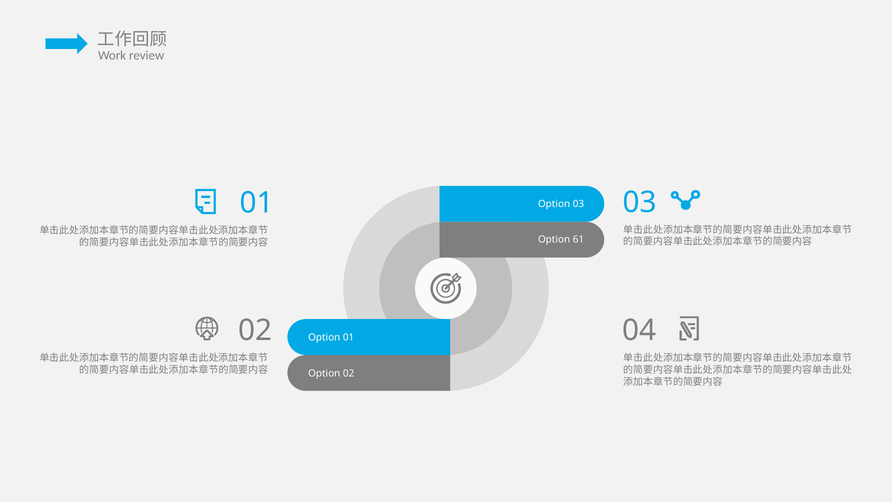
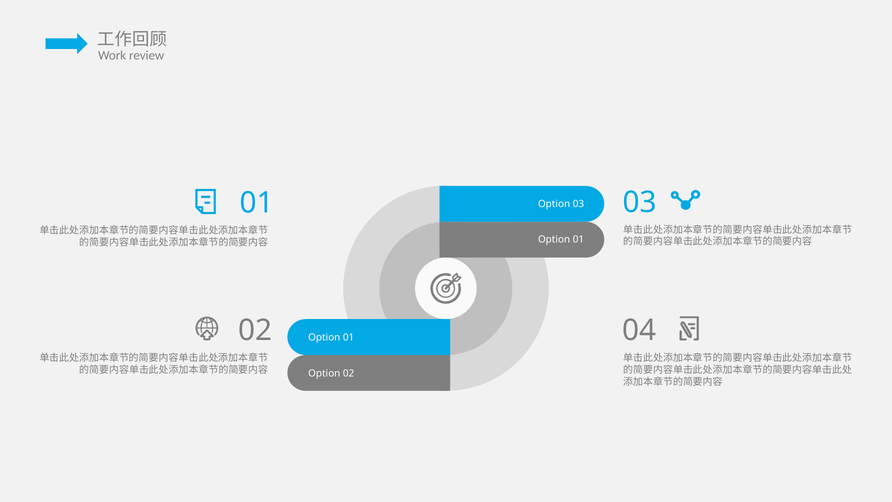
61 at (578, 239): 61 -> 01
